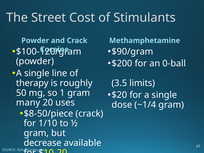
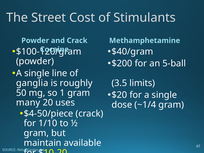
$90/gram: $90/gram -> $40/gram
0-ball: 0-ball -> 5-ball
therapy: therapy -> ganglia
$8-50/piece: $8-50/piece -> $4-50/piece
decrease: decrease -> maintain
